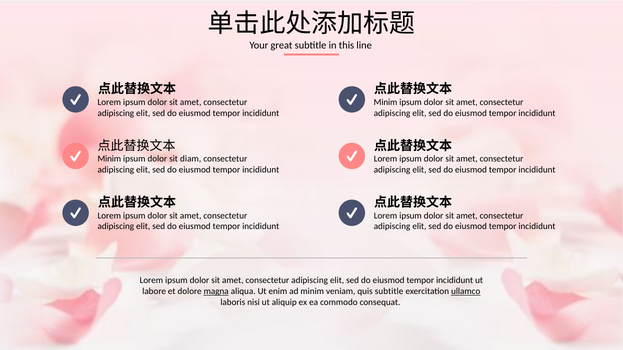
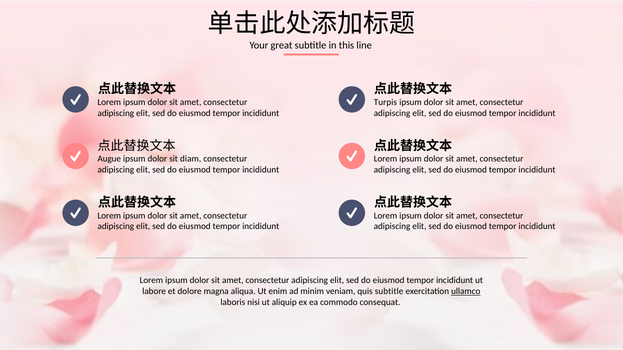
Minim at (386, 102): Minim -> Turpis
Minim at (109, 159): Minim -> Augue
magna underline: present -> none
